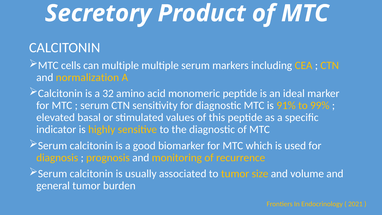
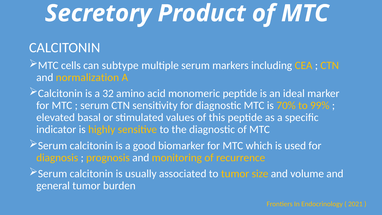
can multiple: multiple -> subtype
91%: 91% -> 70%
